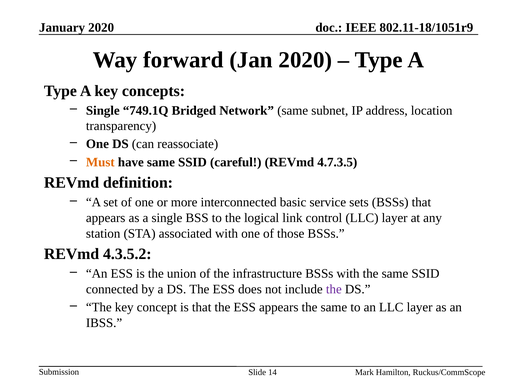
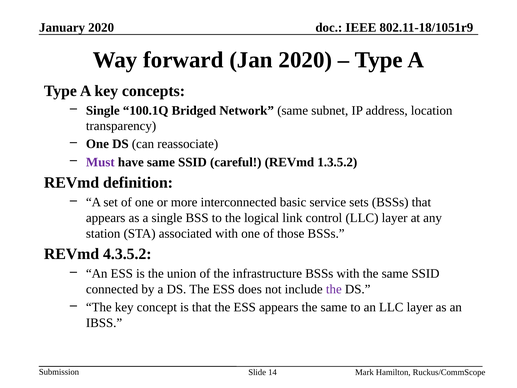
749.1Q: 749.1Q -> 100.1Q
Must colour: orange -> purple
4.7.3.5: 4.7.3.5 -> 1.3.5.2
